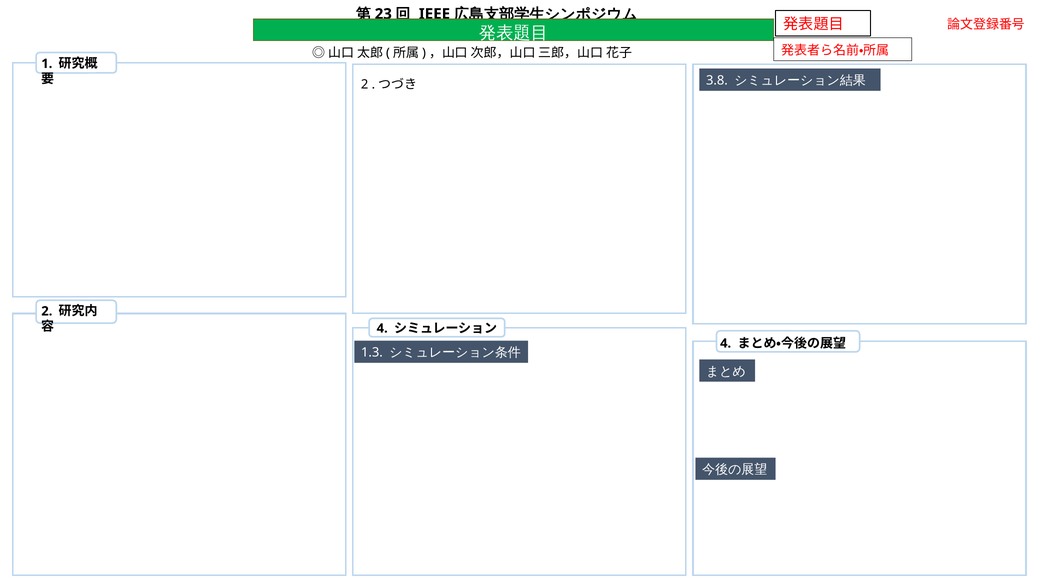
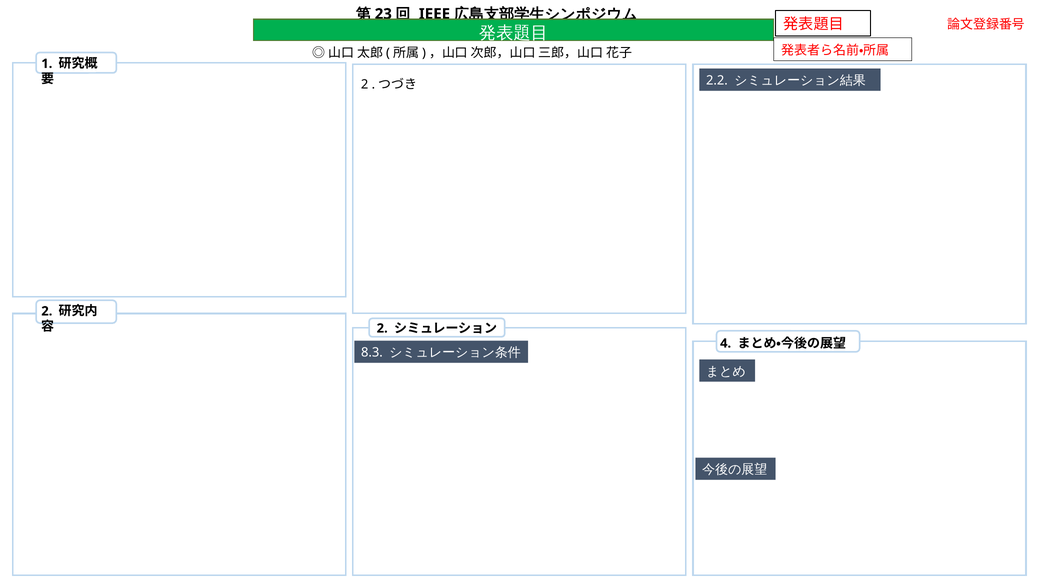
3.8: 3.8 -> 2.2
4 at (382, 328): 4 -> 2
1.3: 1.3 -> 8.3
